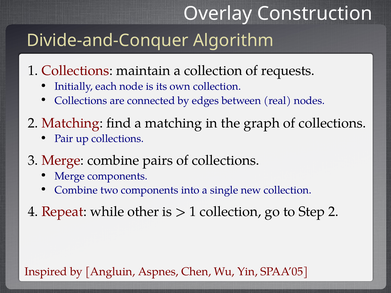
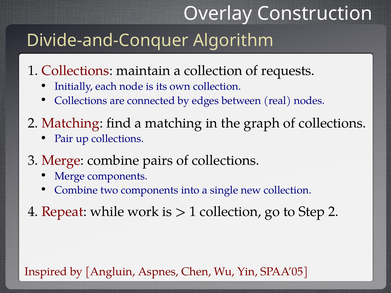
other: other -> work
